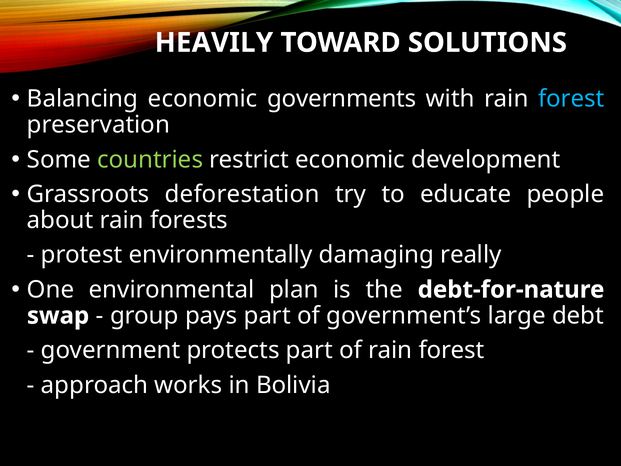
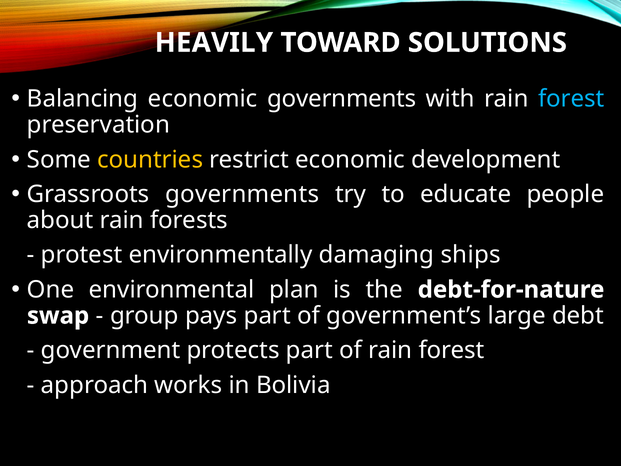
countries colour: light green -> yellow
Grassroots deforestation: deforestation -> governments
really: really -> ships
